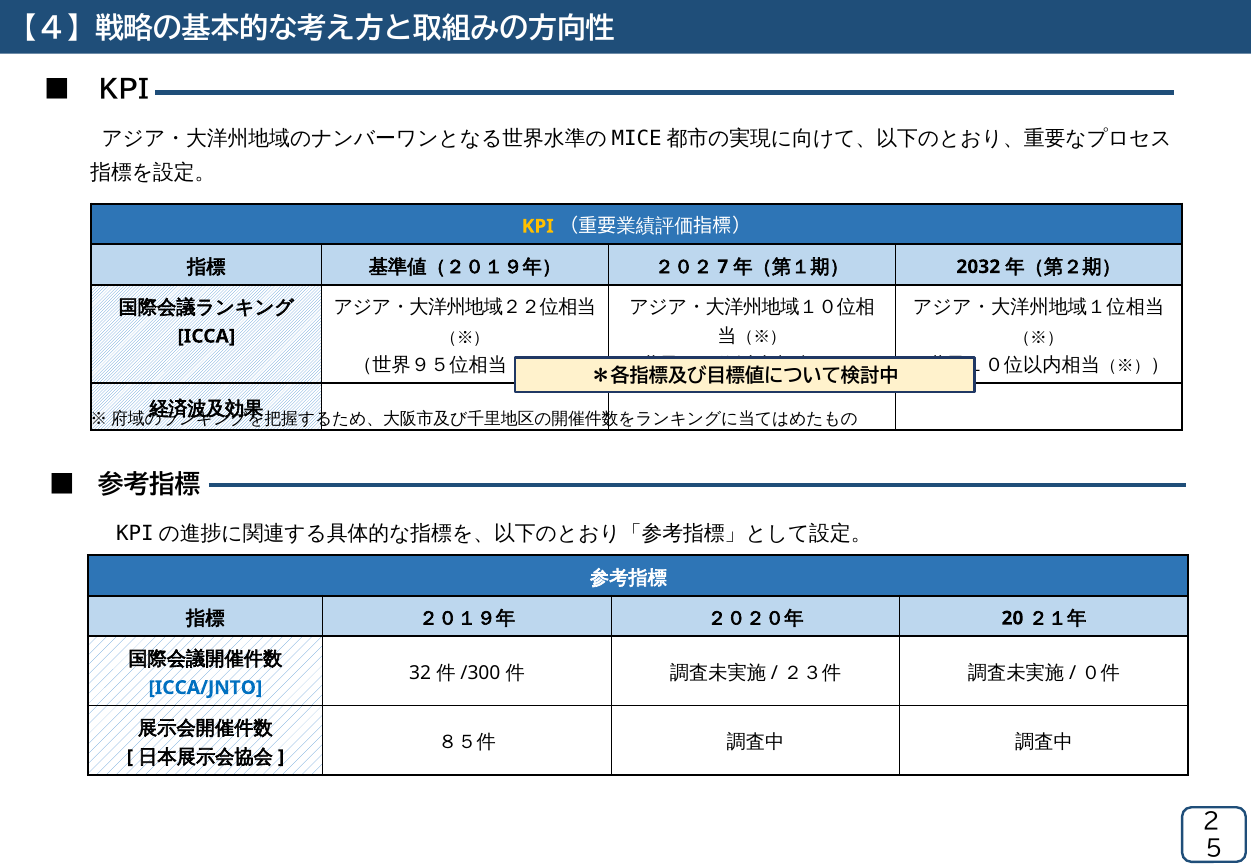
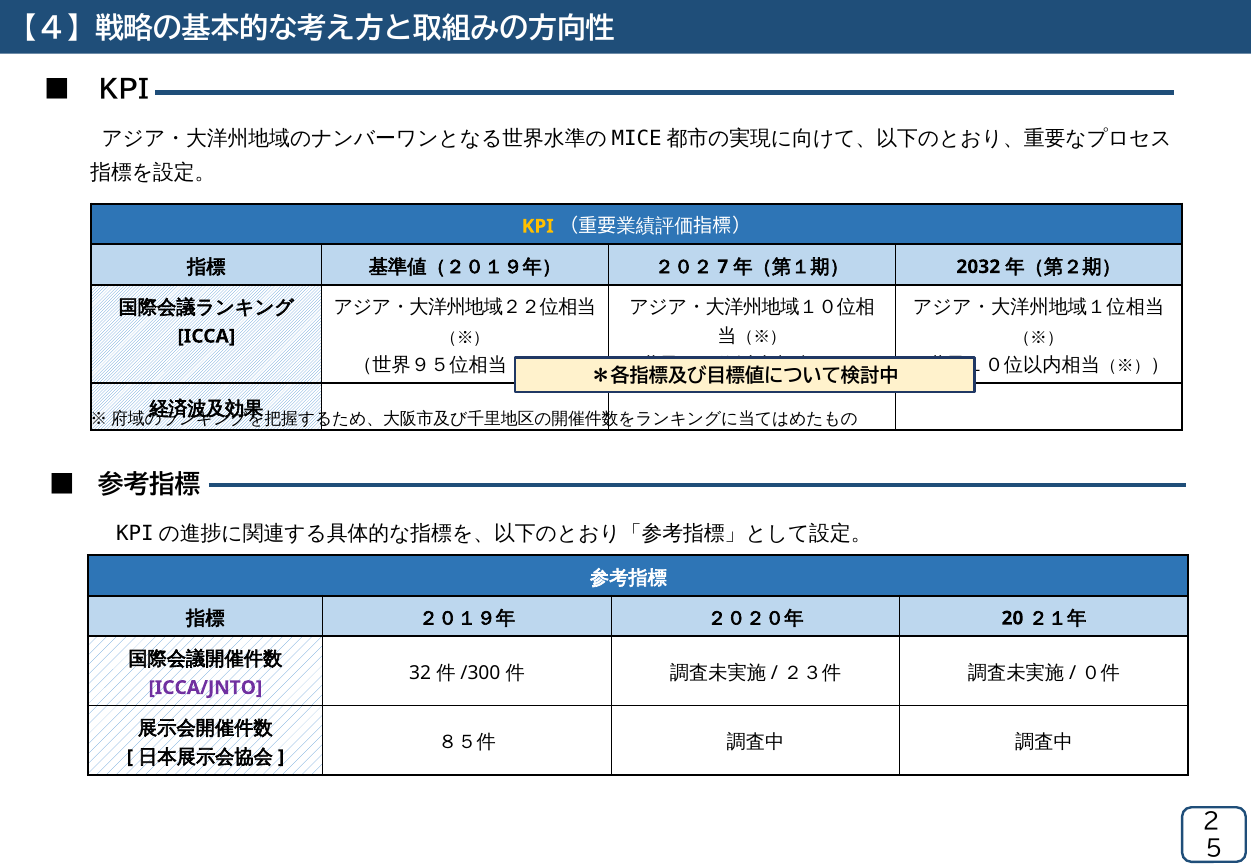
ICCA/JNTO colour: blue -> purple
